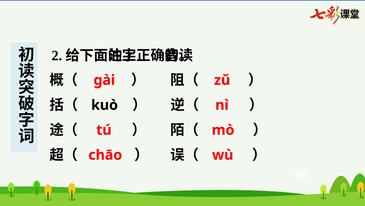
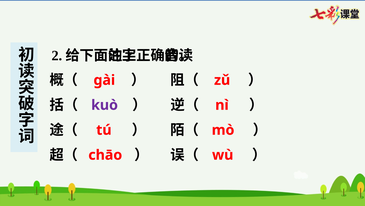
kuò colour: black -> purple
